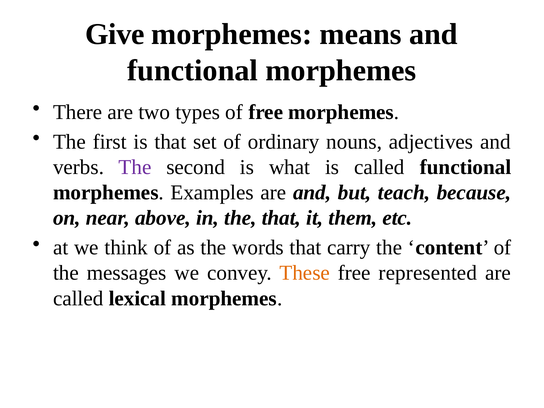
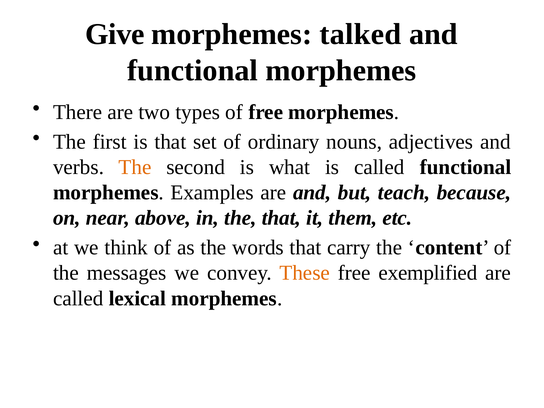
means: means -> talked
The at (135, 167) colour: purple -> orange
represented: represented -> exemplified
